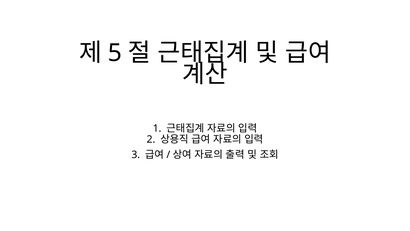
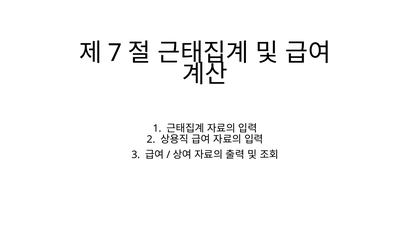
5: 5 -> 7
